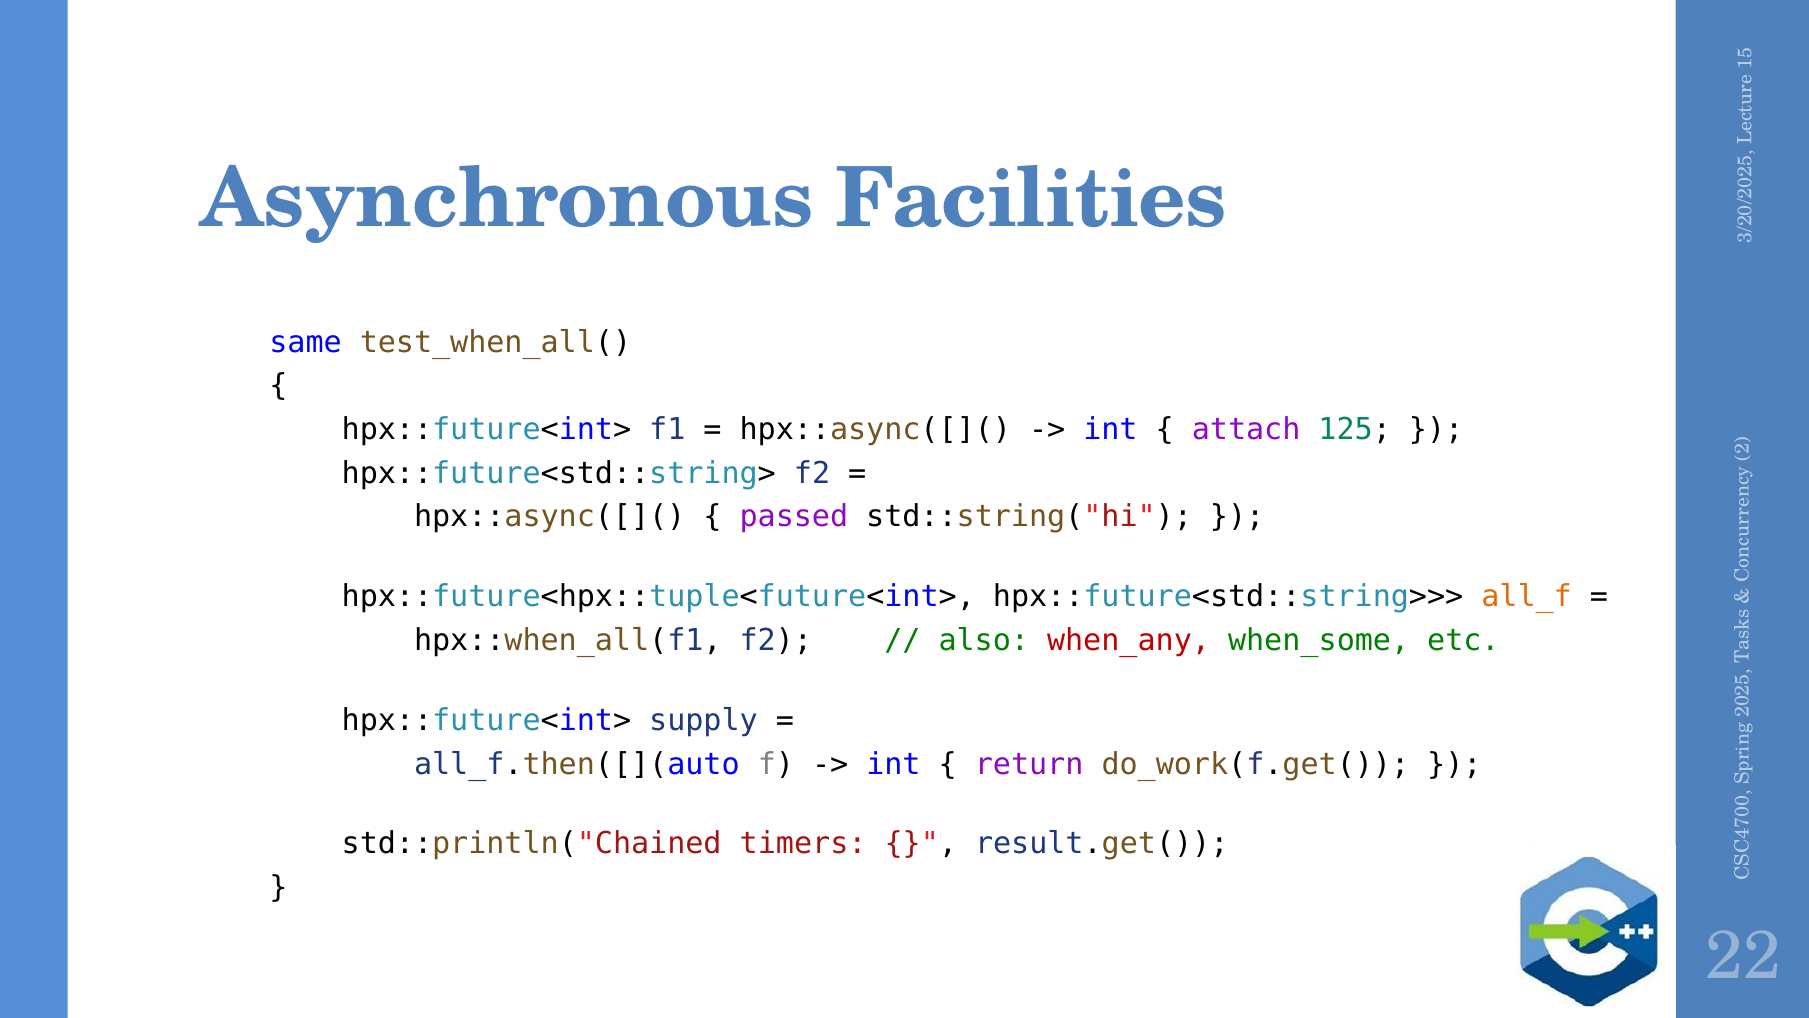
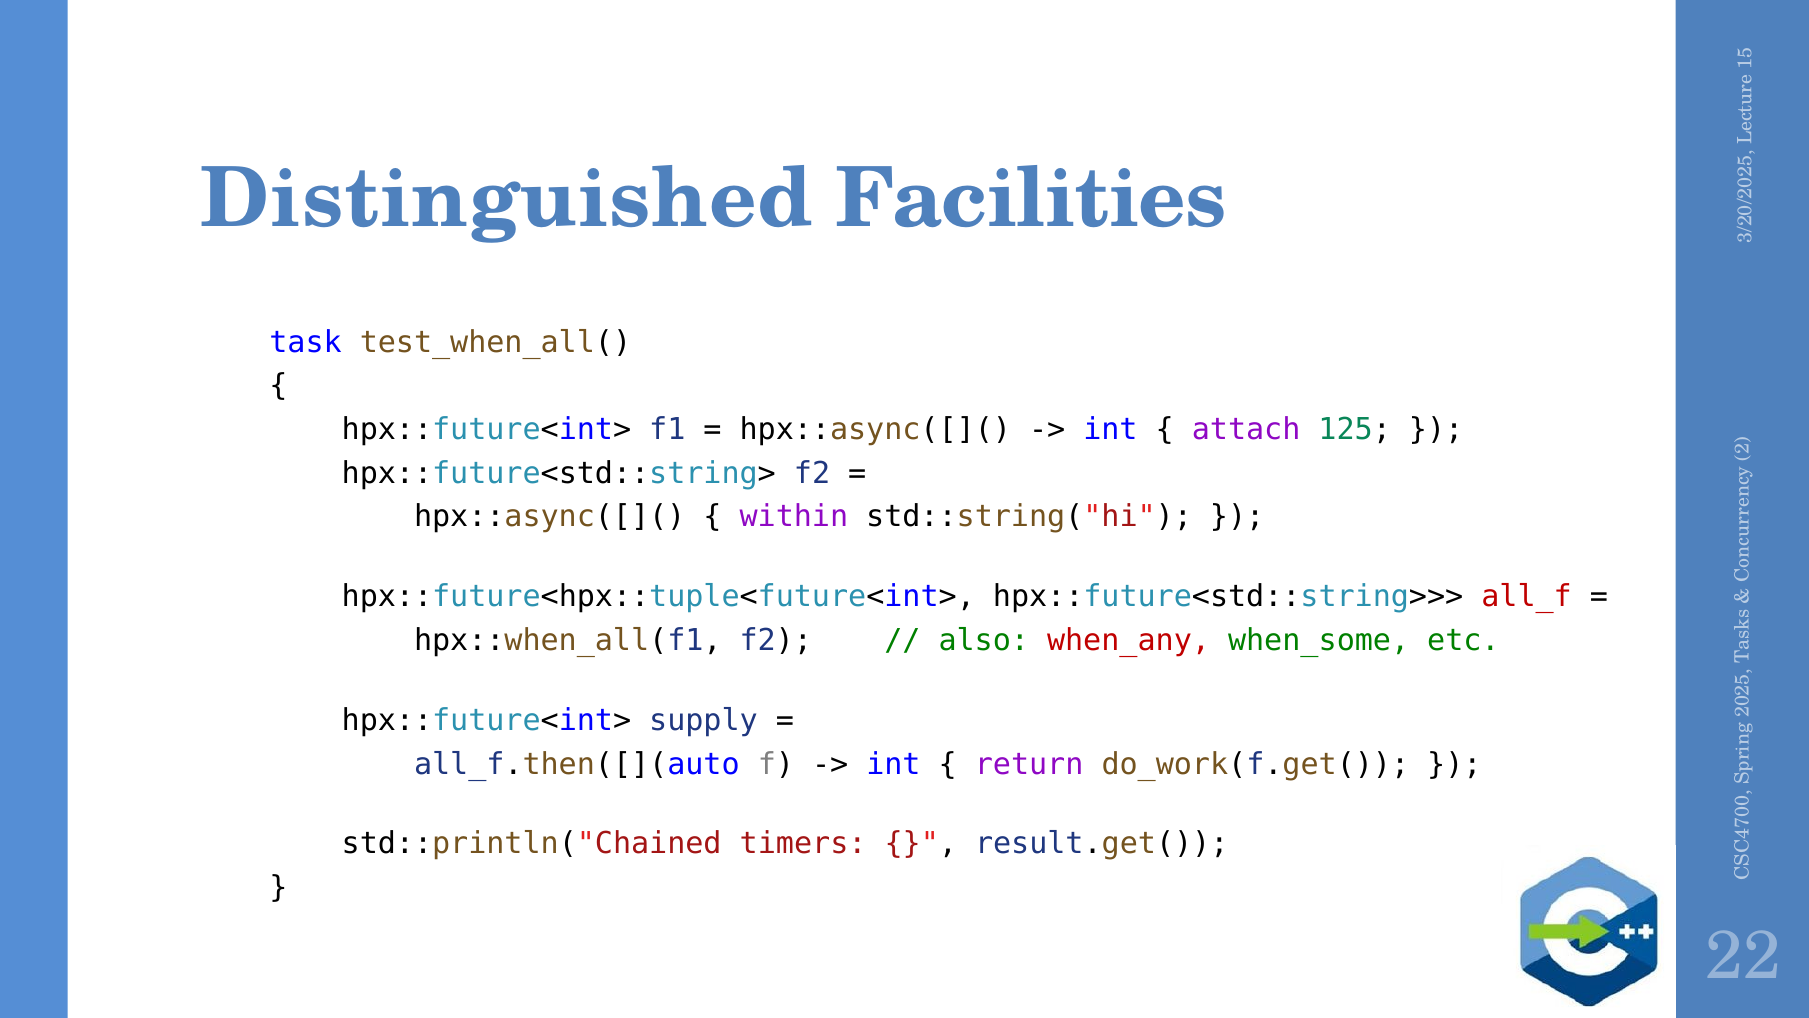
Asynchronous: Asynchronous -> Distinguished
same: same -> task
passed: passed -> within
all_f colour: orange -> red
